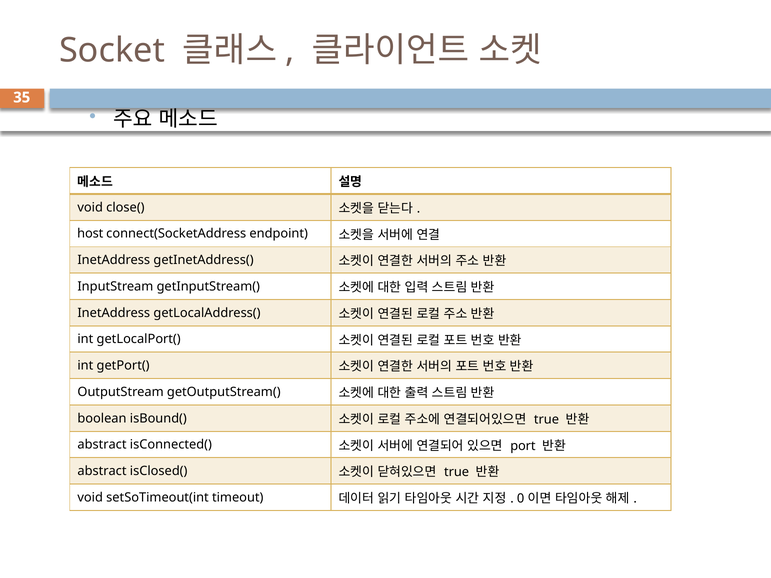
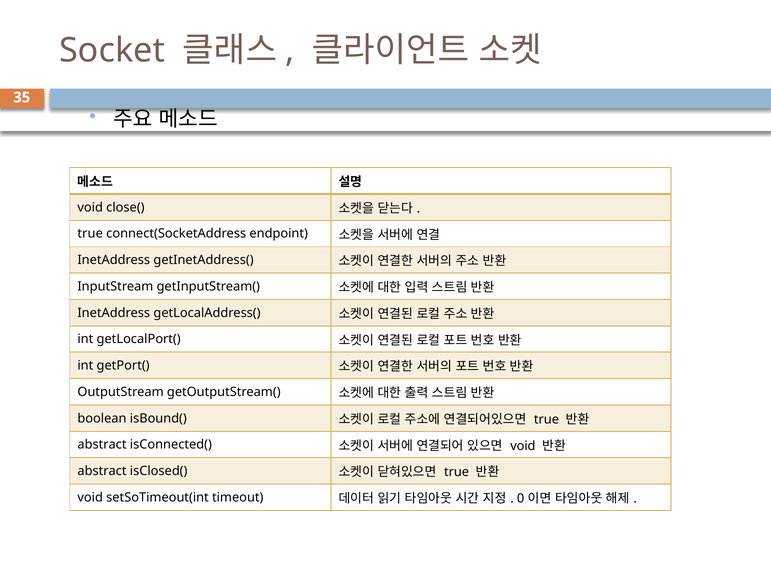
host at (90, 234): host -> true
port at (523, 446): port -> void
